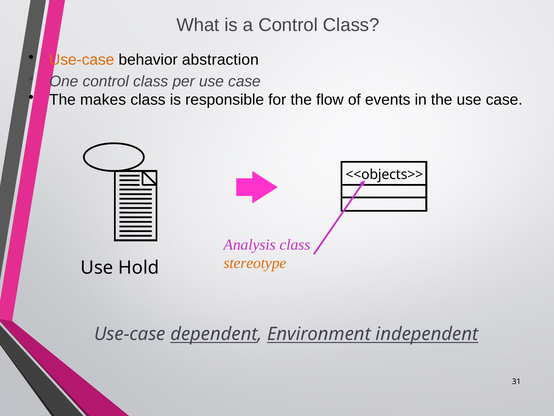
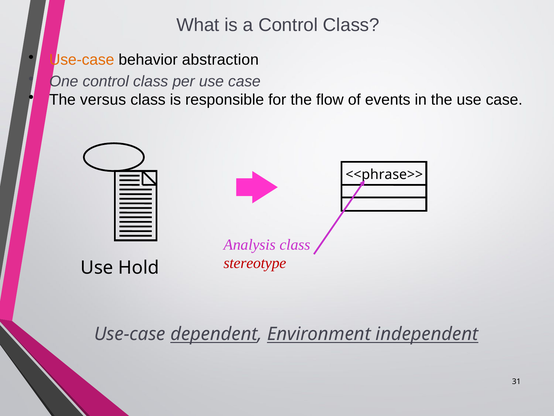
makes: makes -> versus
<<objects>>: <<objects>> -> <<phrase>>
stereotype colour: orange -> red
